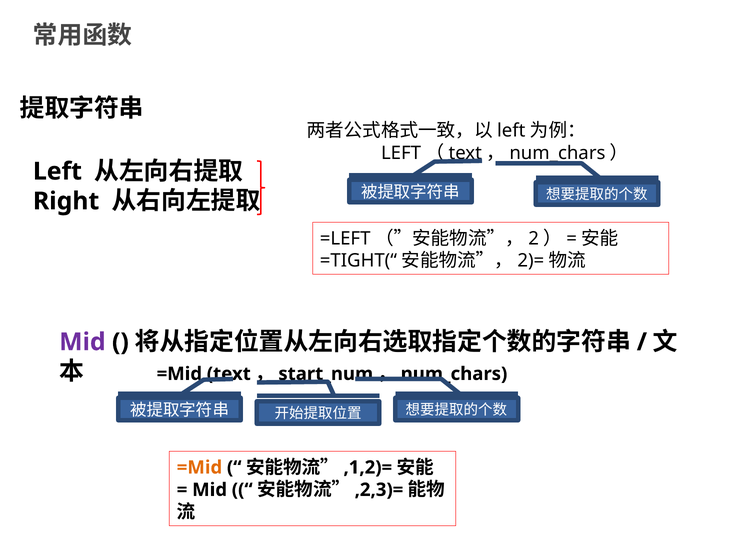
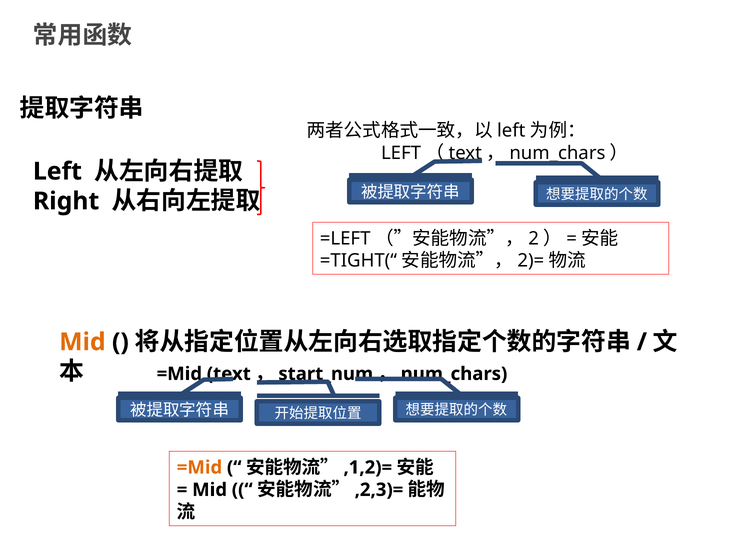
Mid at (82, 342) colour: purple -> orange
